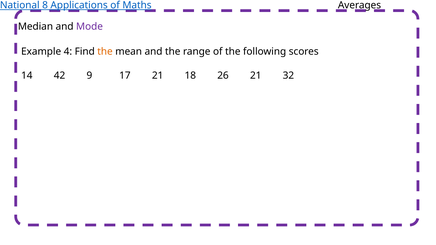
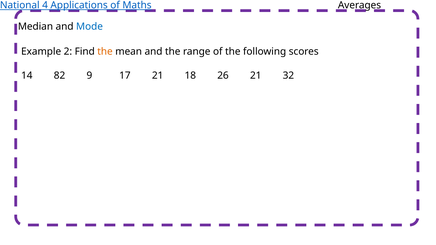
8: 8 -> 4
Mode colour: purple -> blue
4: 4 -> 2
42: 42 -> 82
